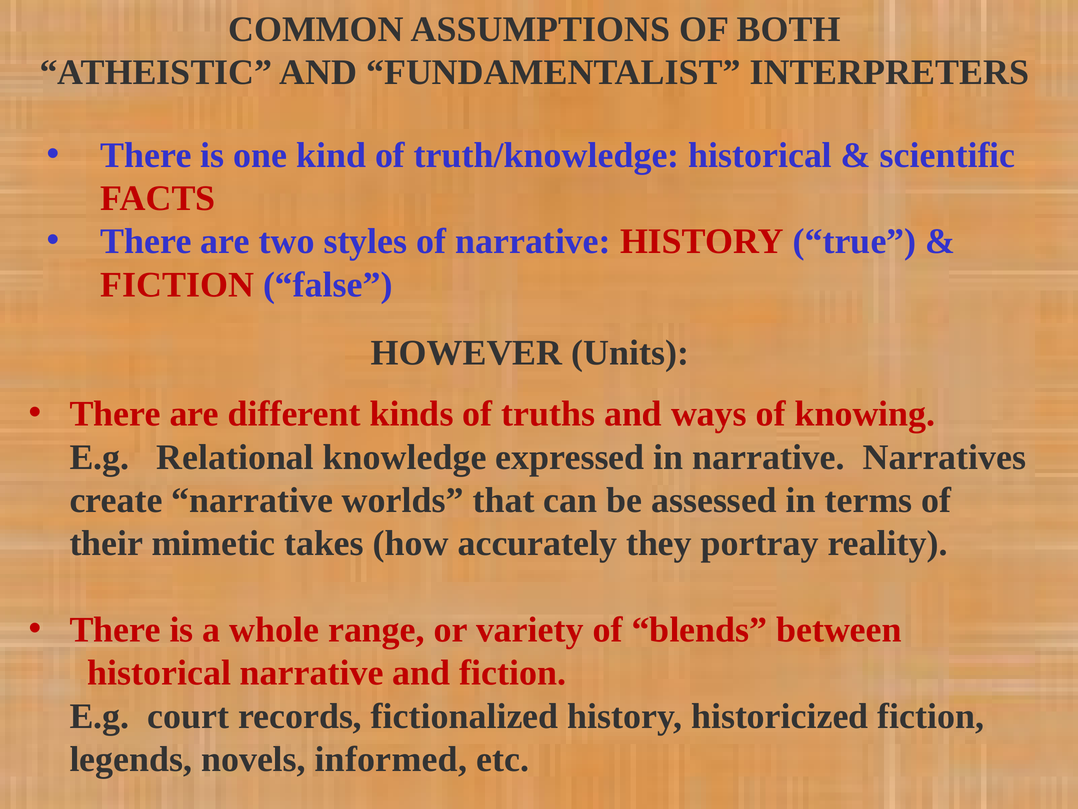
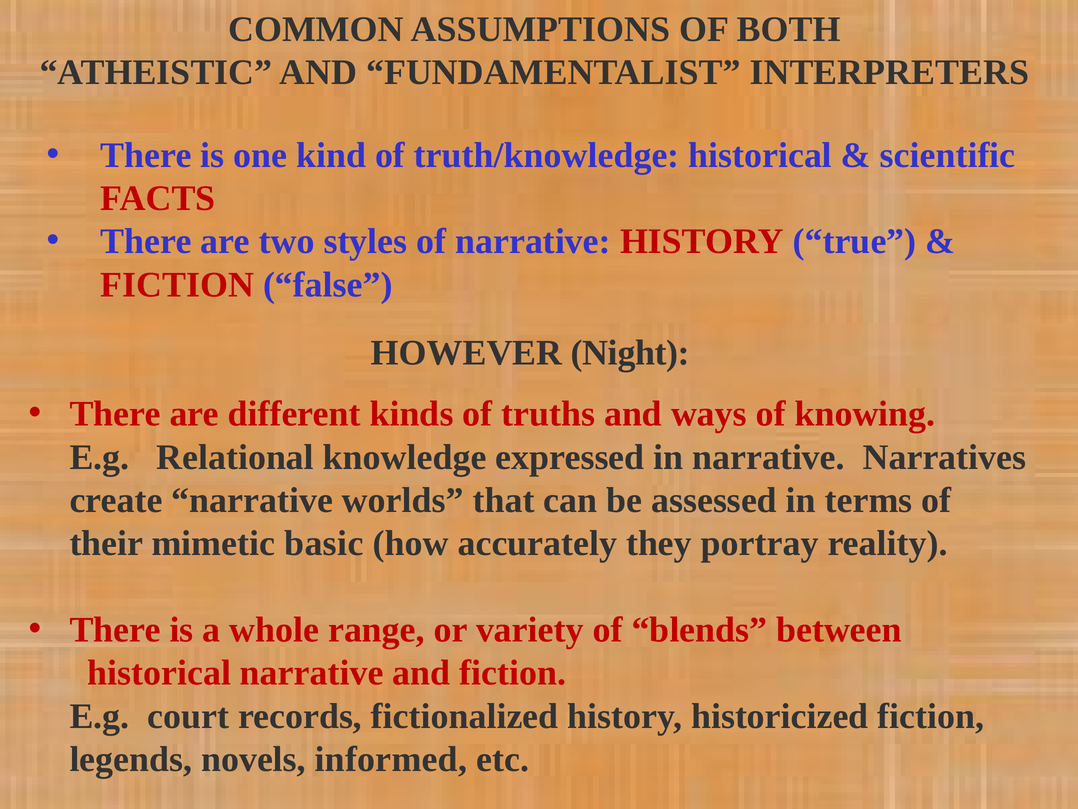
Units: Units -> Night
takes: takes -> basic
